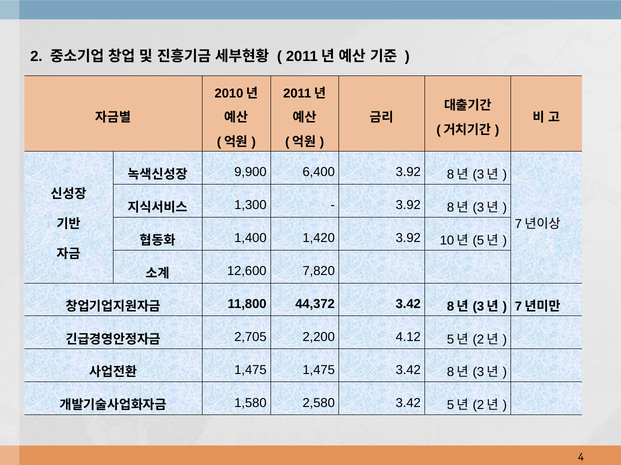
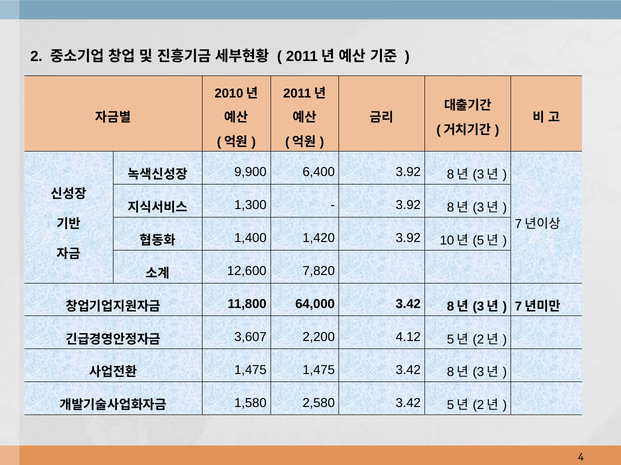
44,372: 44,372 -> 64,000
2,705: 2,705 -> 3,607
